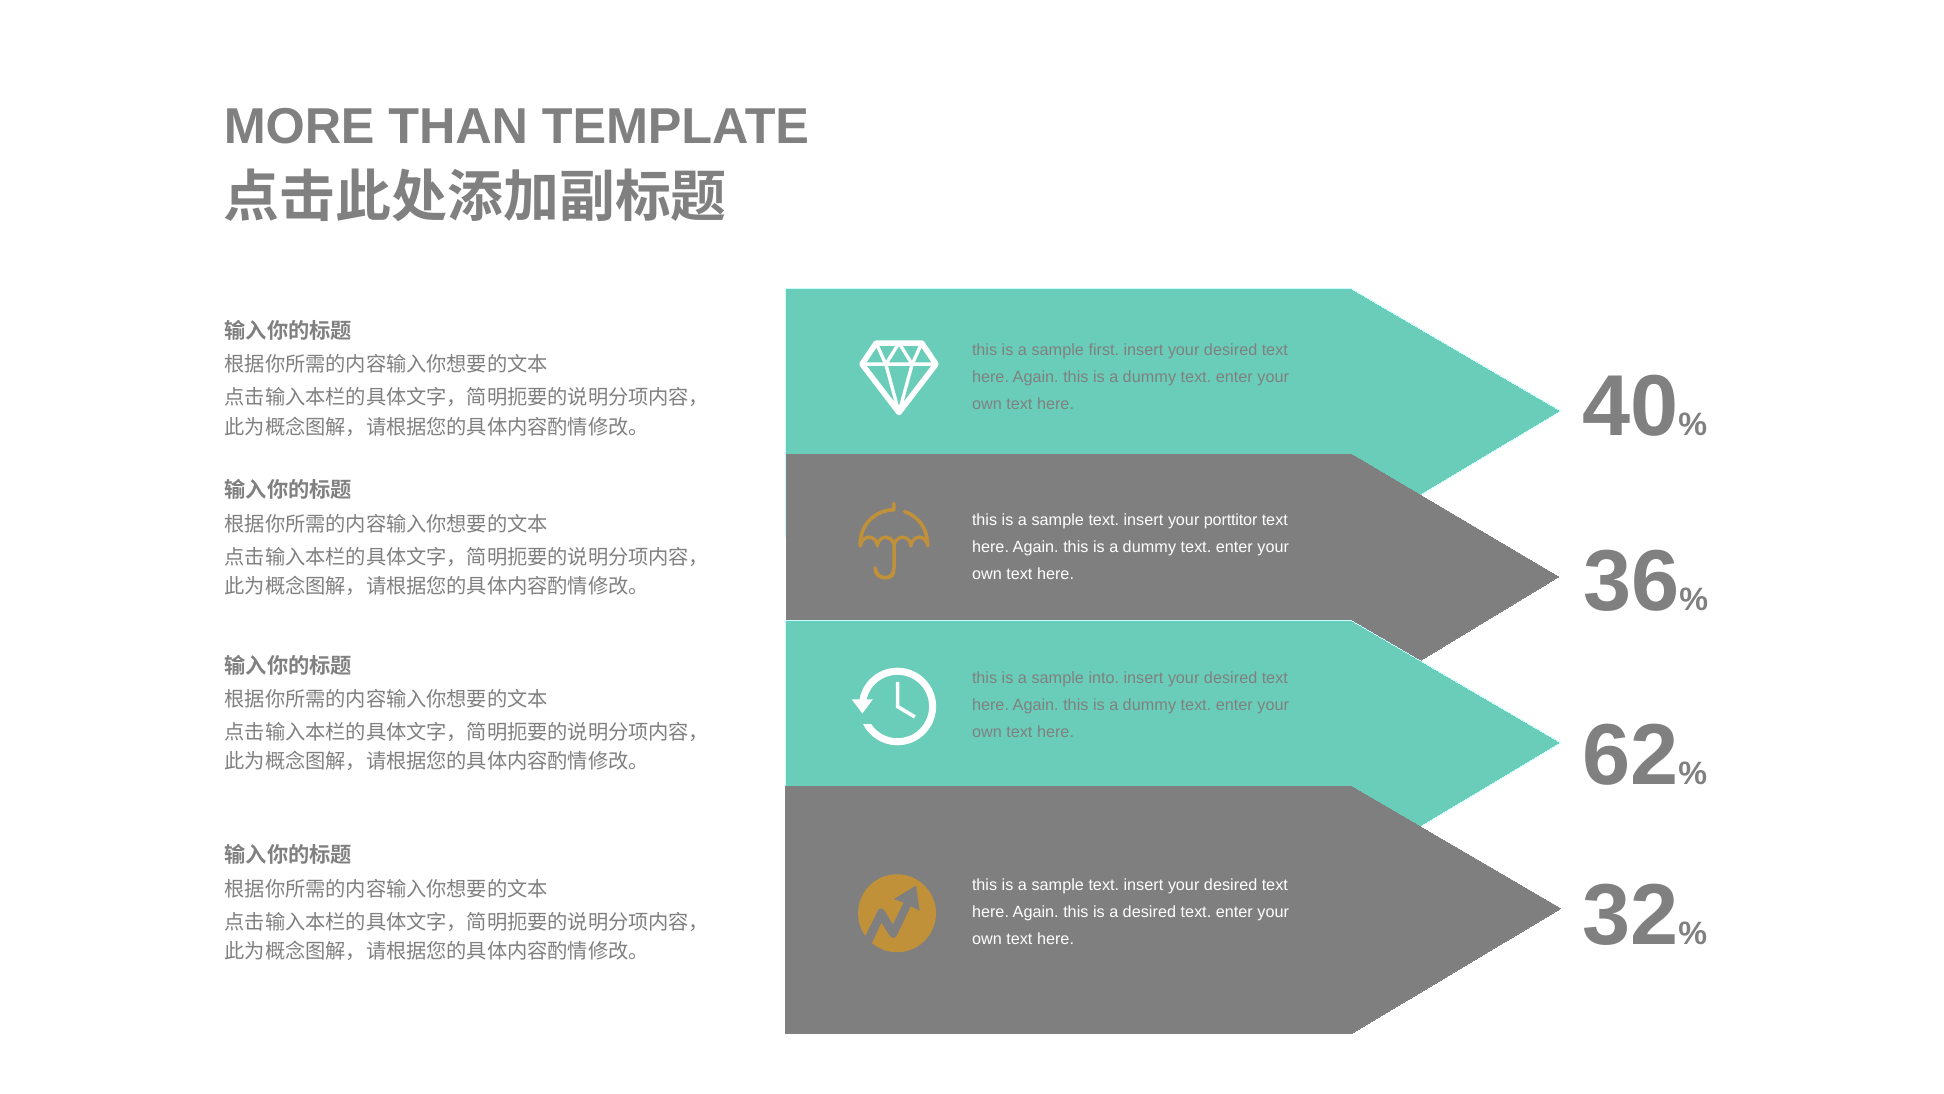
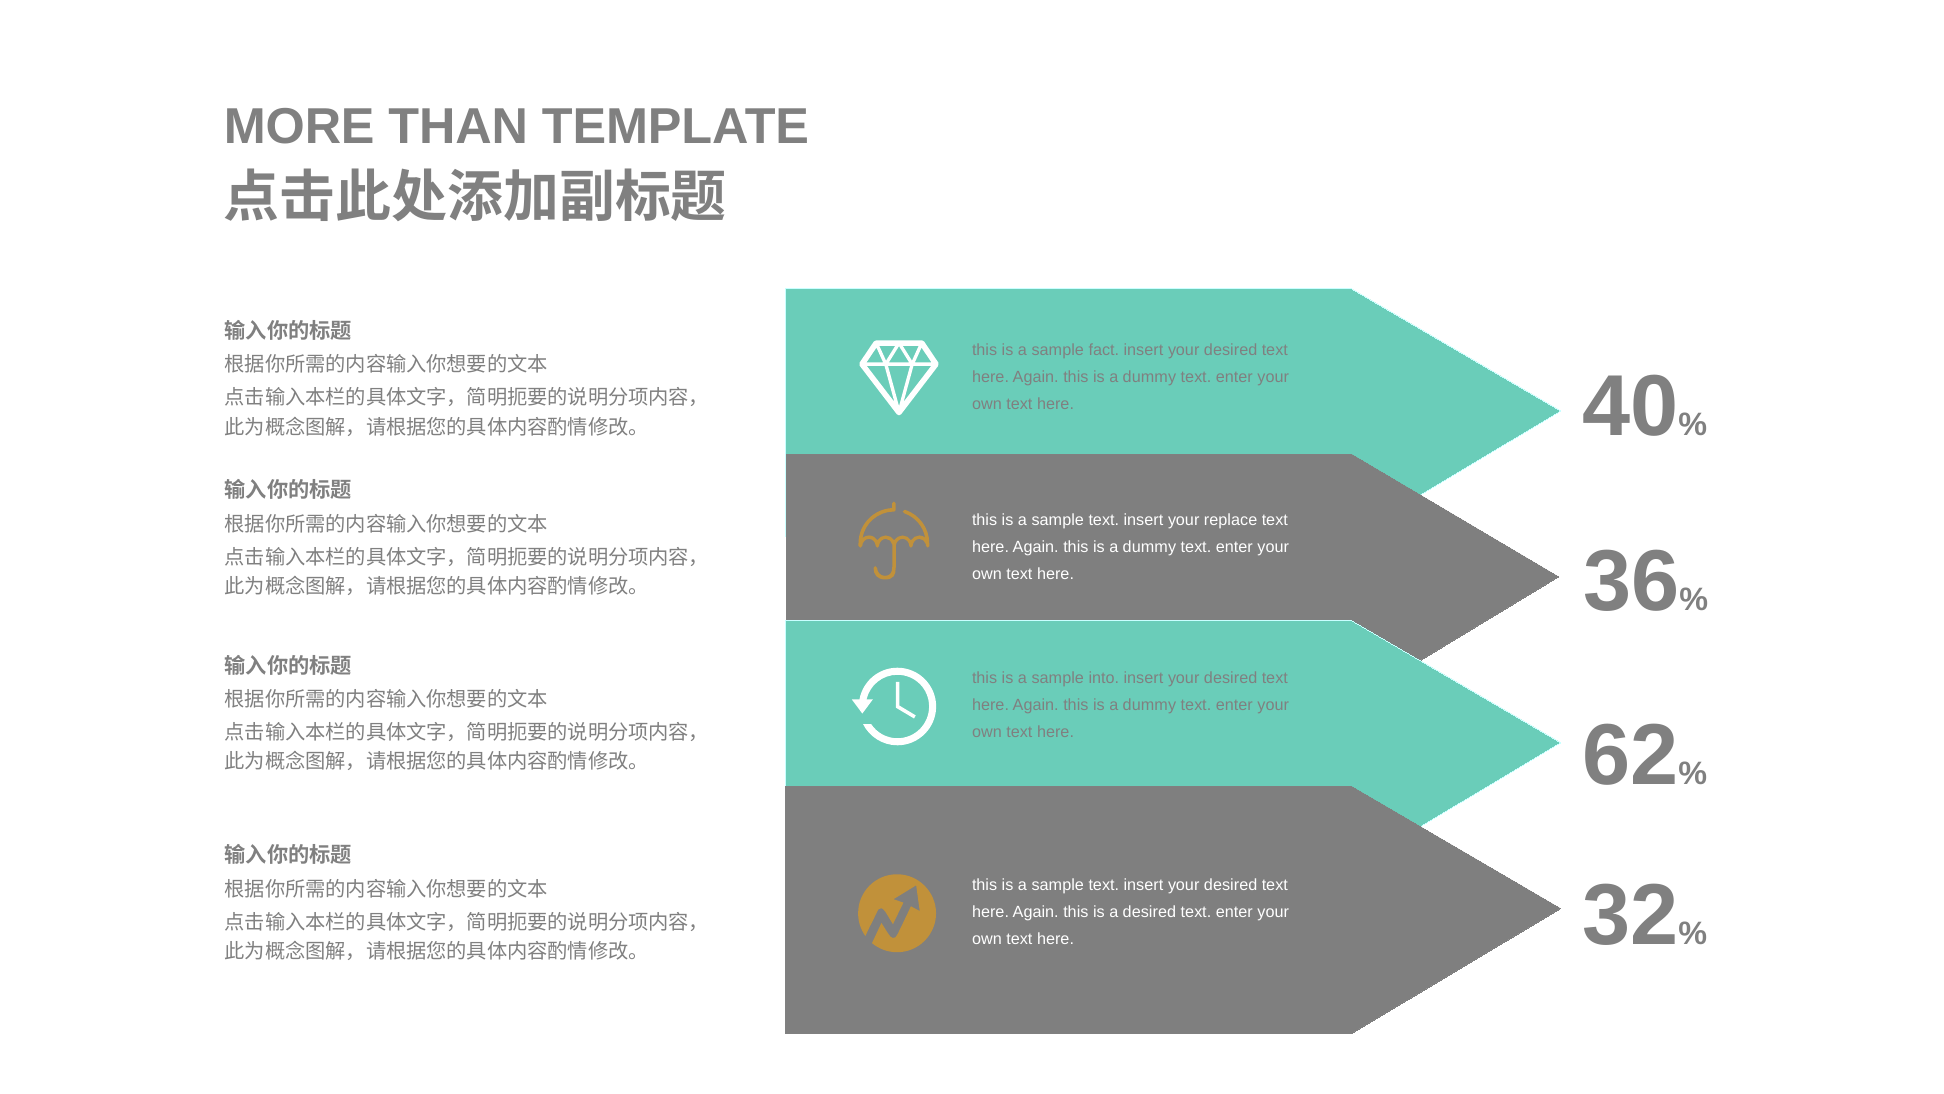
first: first -> fact
porttitor: porttitor -> replace
